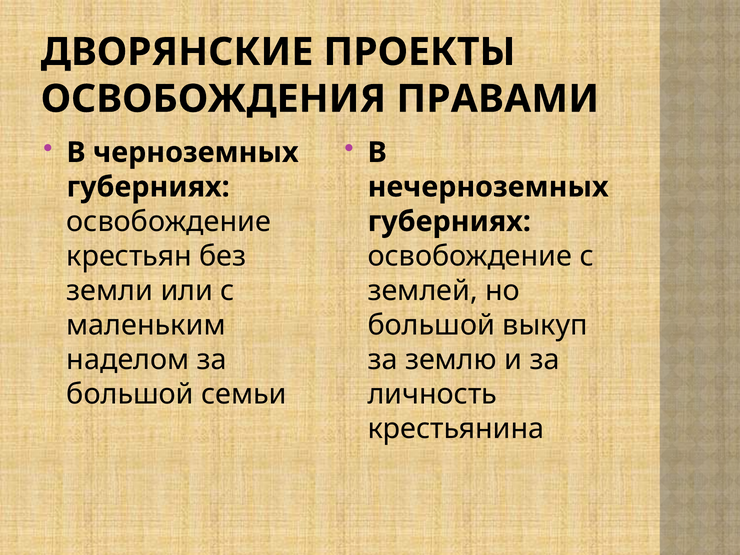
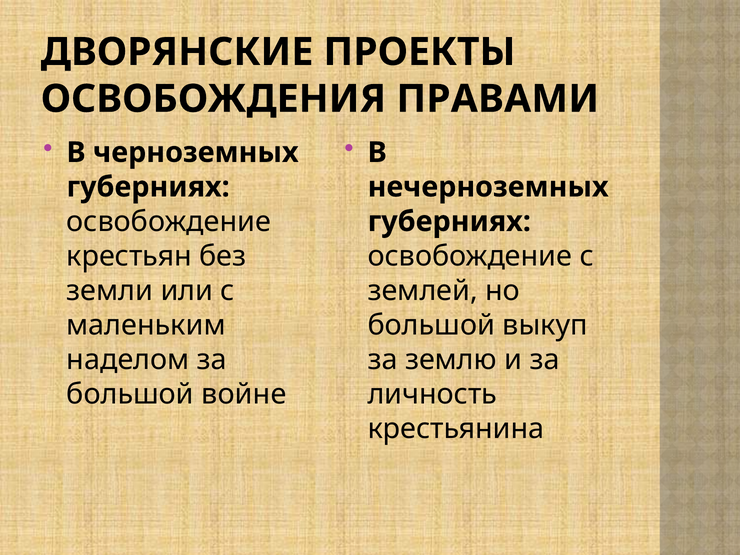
семьи: семьи -> войне
